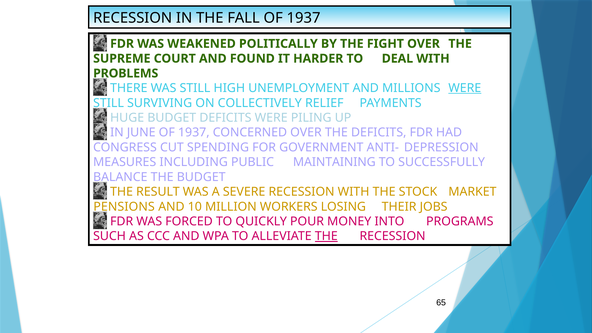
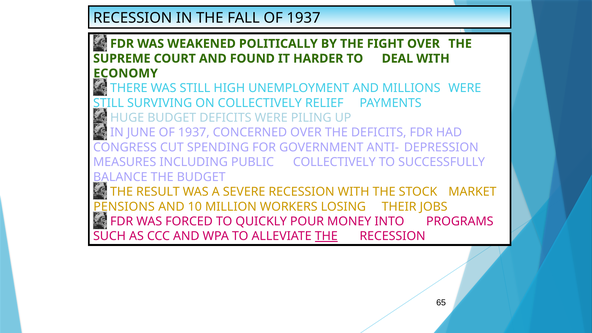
PROBLEMS: PROBLEMS -> ECONOMY
WERE at (465, 88) underline: present -> none
PUBLIC MAINTAINING: MAINTAINING -> COLLECTIVELY
